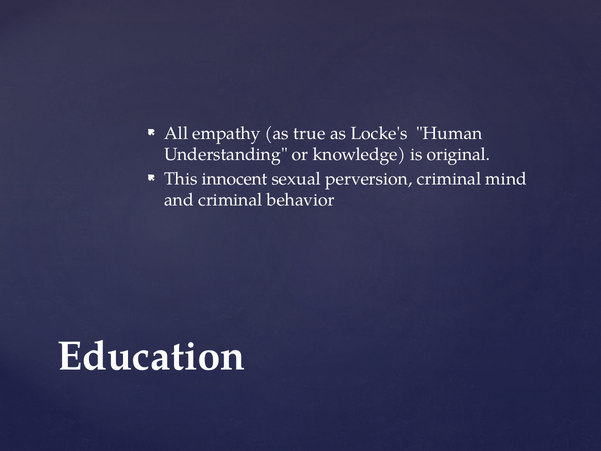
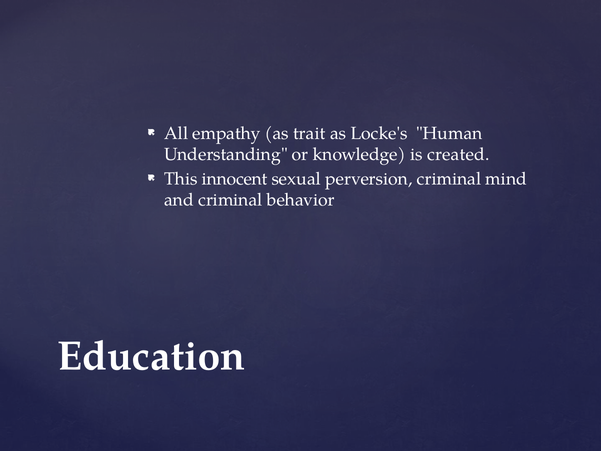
true: true -> trait
original: original -> created
